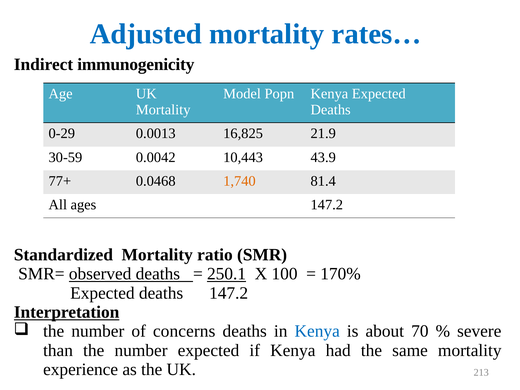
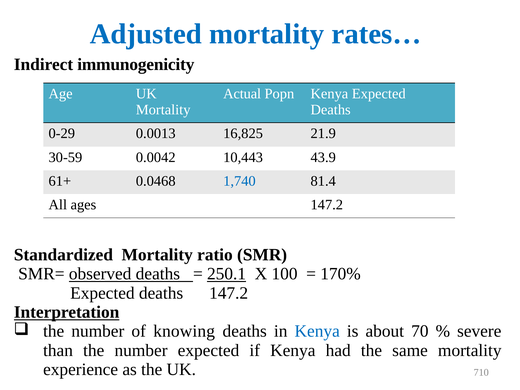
Model: Model -> Actual
77+: 77+ -> 61+
1,740 colour: orange -> blue
concerns: concerns -> knowing
213: 213 -> 710
